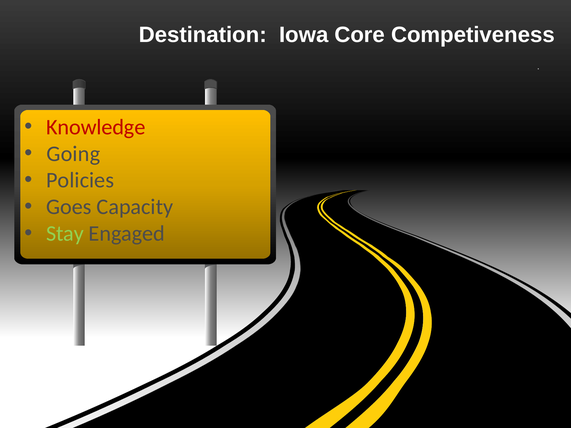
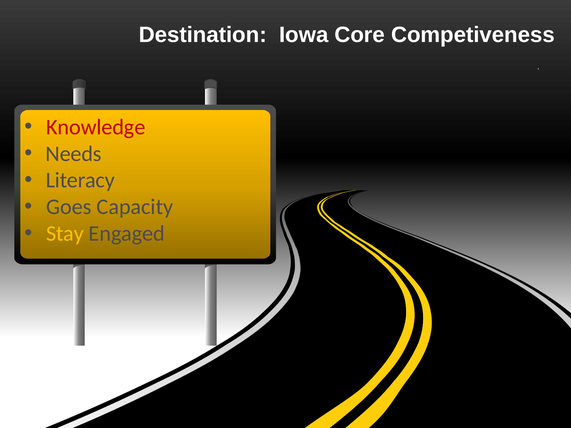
Going: Going -> Needs
Policies: Policies -> Literacy
Stay colour: light green -> yellow
